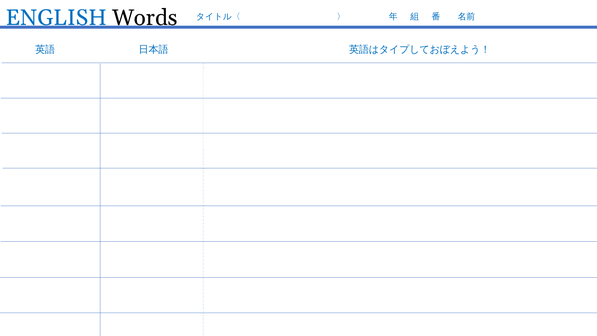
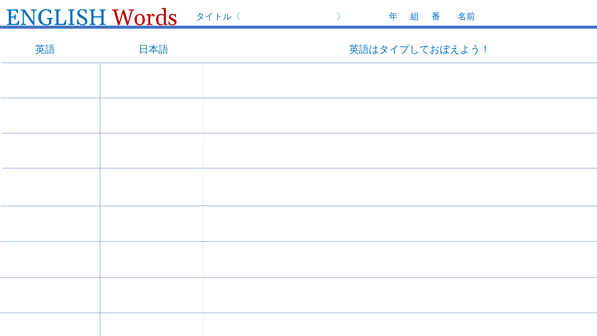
Words colour: black -> red
